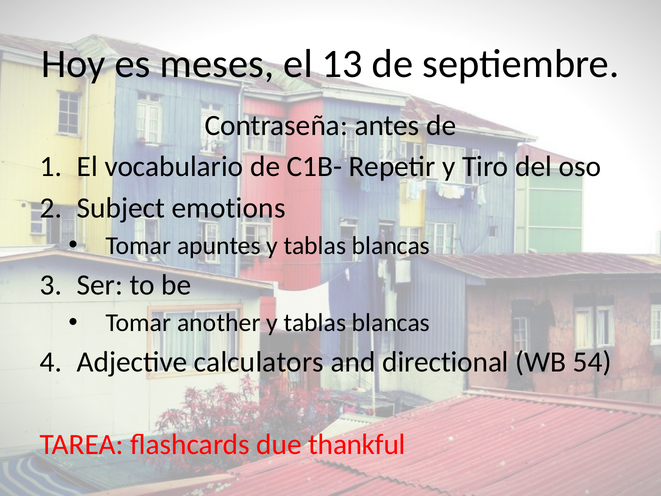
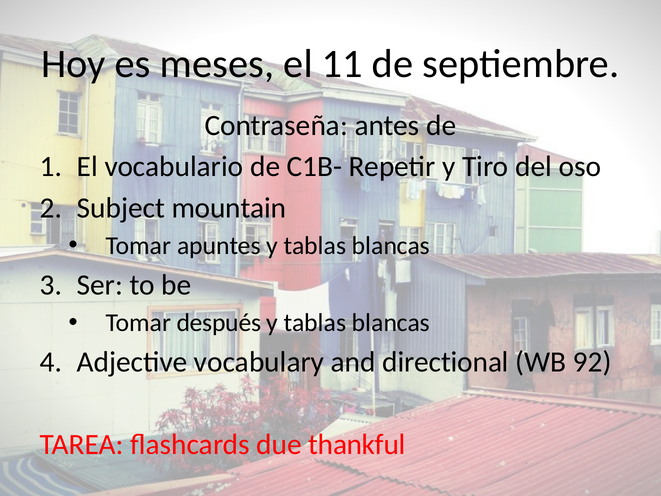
13: 13 -> 11
emotions: emotions -> mountain
another: another -> después
calculators: calculators -> vocabulary
54: 54 -> 92
